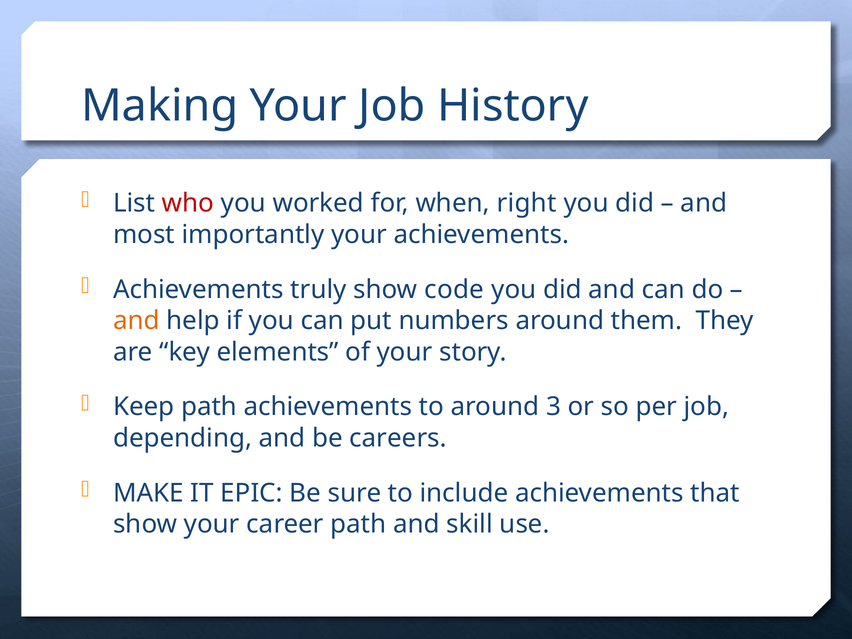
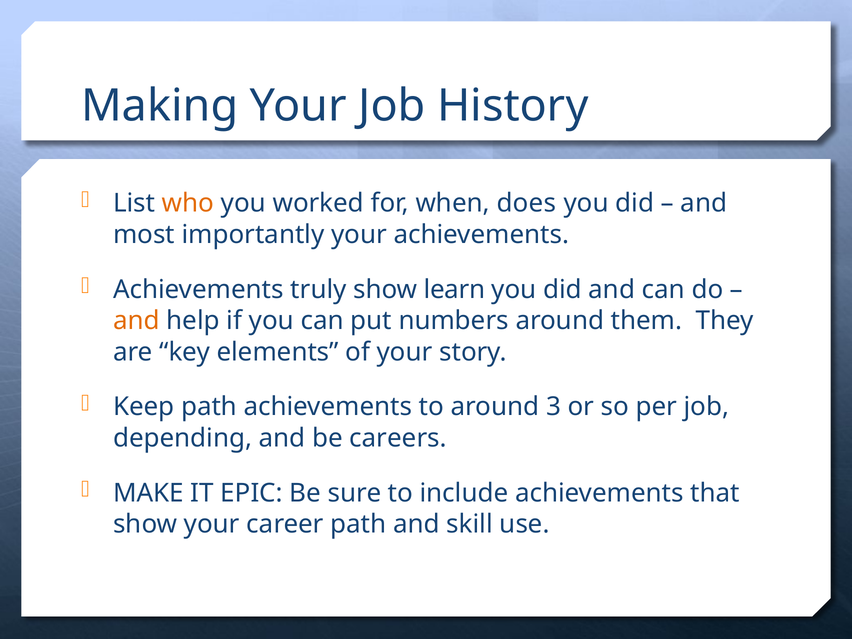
who colour: red -> orange
right: right -> does
code: code -> learn
